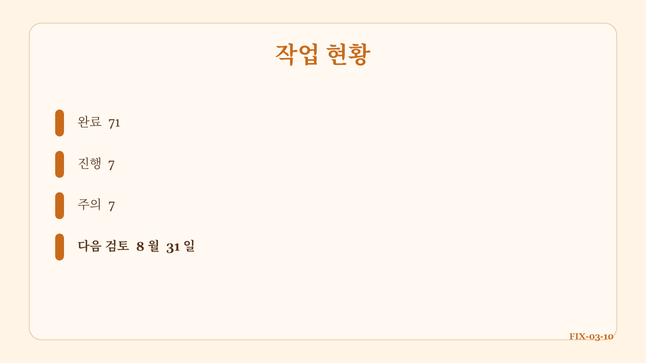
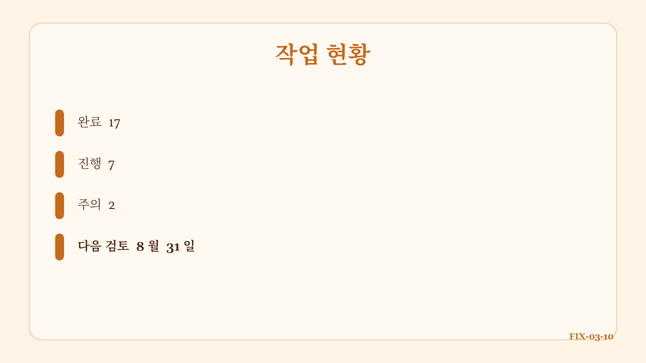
71: 71 -> 17
7 at (112, 205): 7 -> 2
